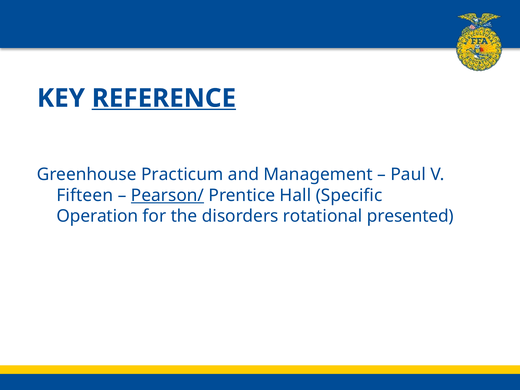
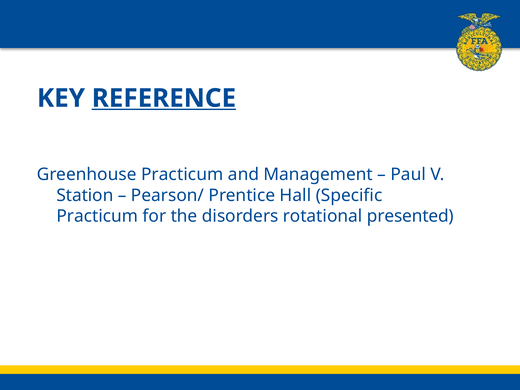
Fifteen: Fifteen -> Station
Pearson/ underline: present -> none
Operation at (97, 216): Operation -> Practicum
